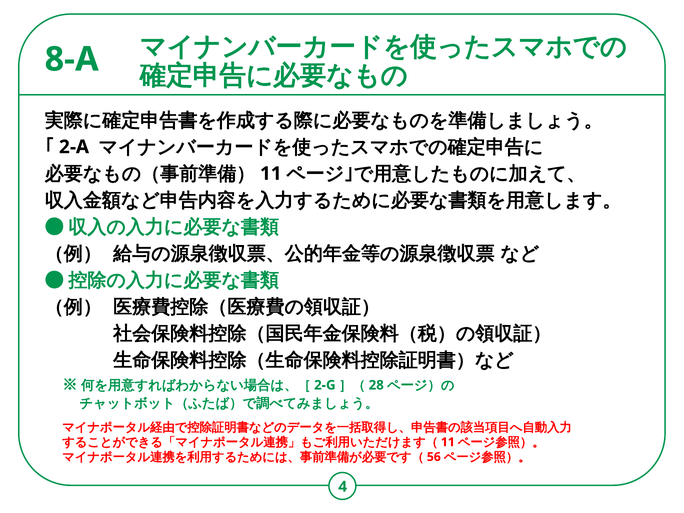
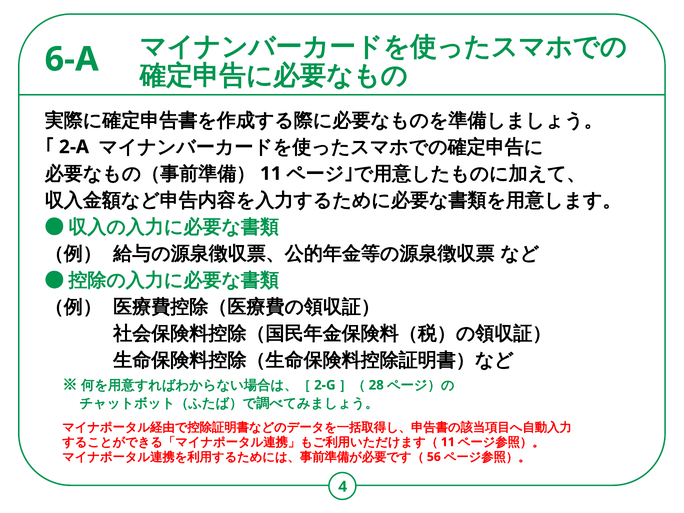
8-A: 8-A -> 6-A
